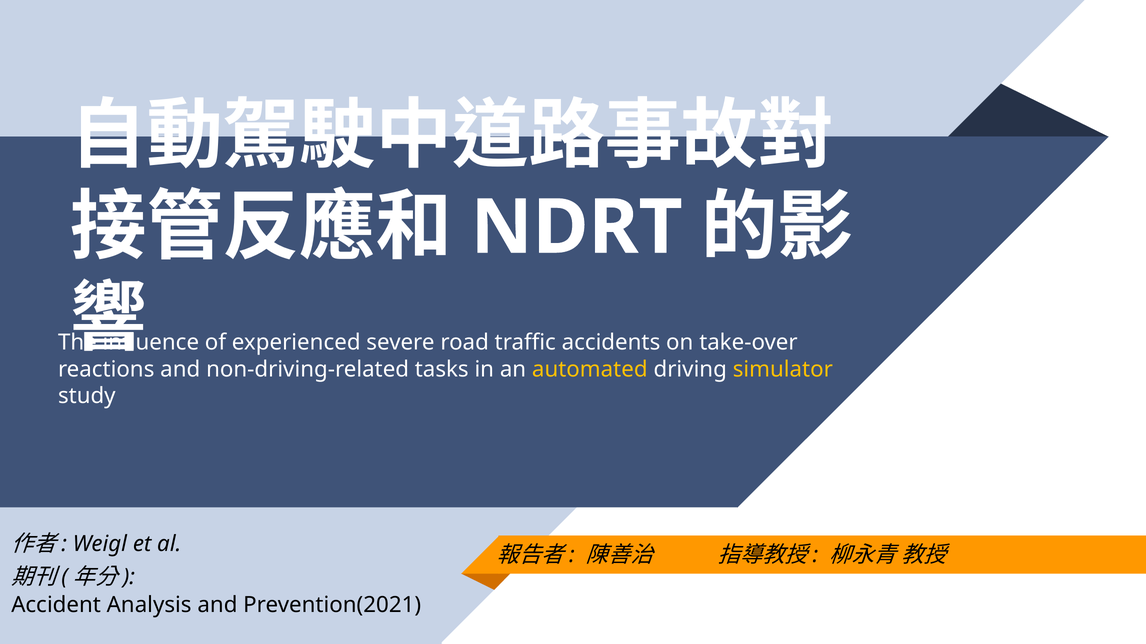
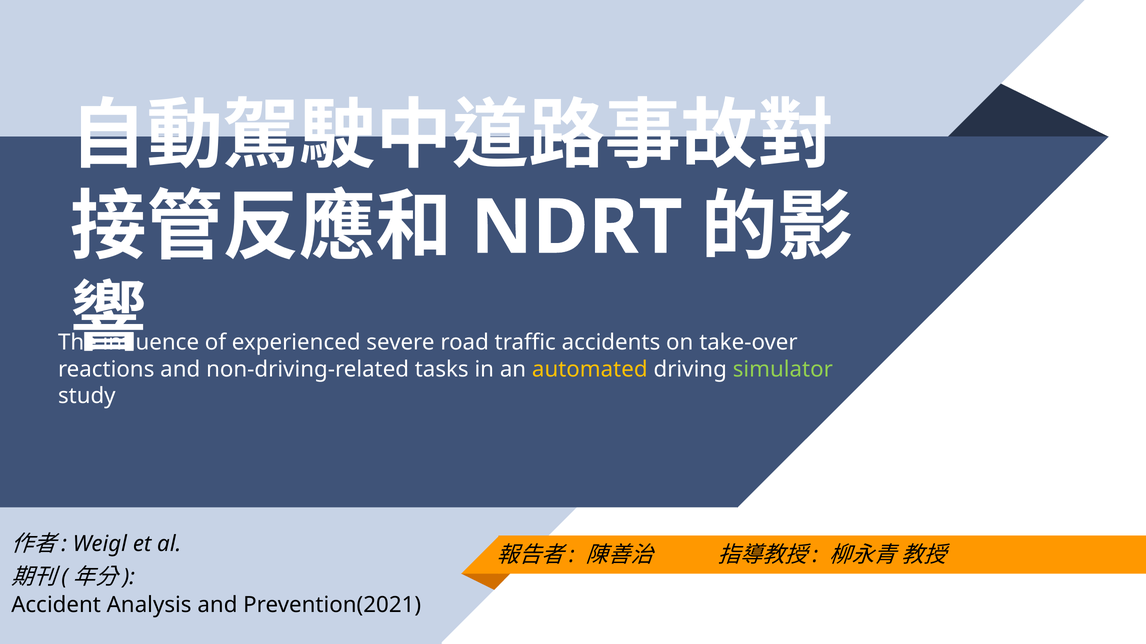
simulator colour: yellow -> light green
